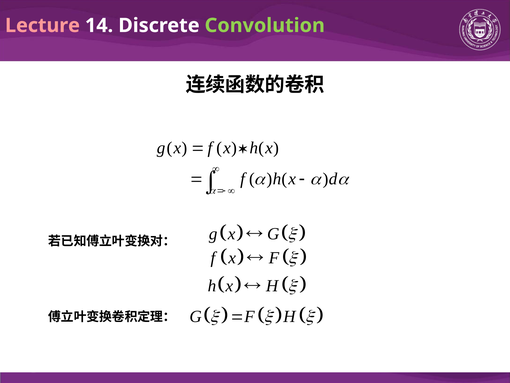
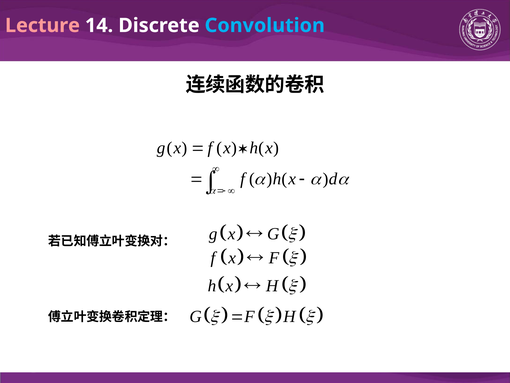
Convolution colour: light green -> light blue
